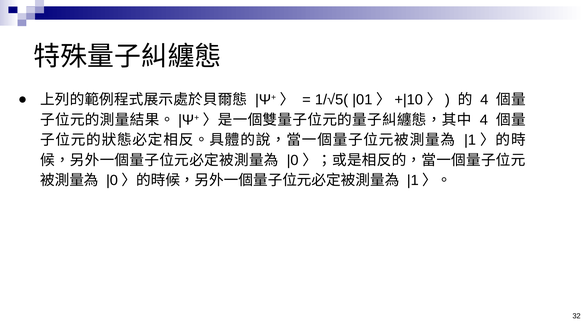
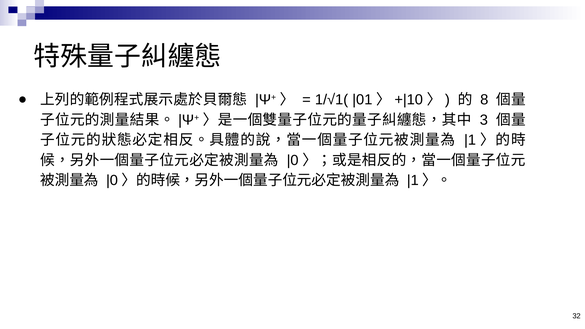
1/√5(: 1/√5( -> 1/√1(
4 at (484, 100): 4 -> 8
4 at (484, 120): 4 -> 3
